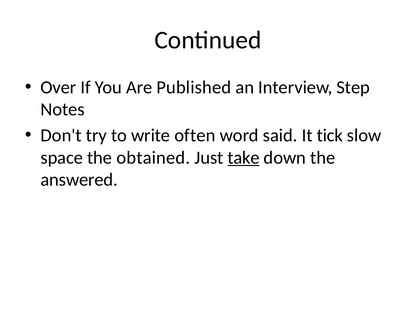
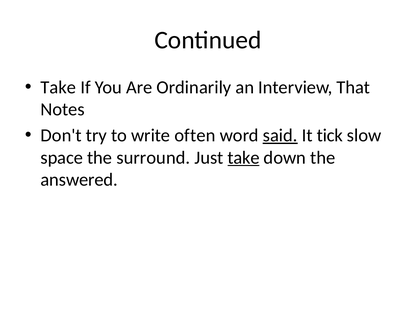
Over at (58, 87): Over -> Take
Published: Published -> Ordinarily
Step: Step -> That
said underline: none -> present
obtained: obtained -> surround
